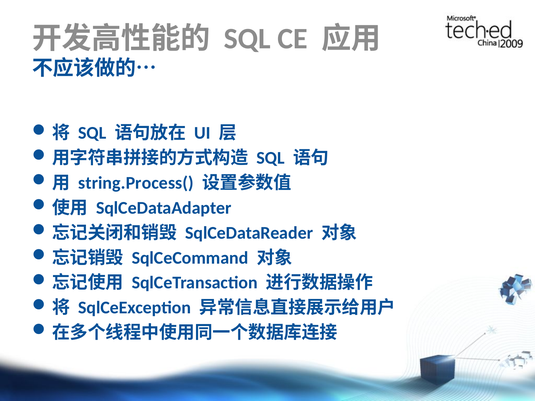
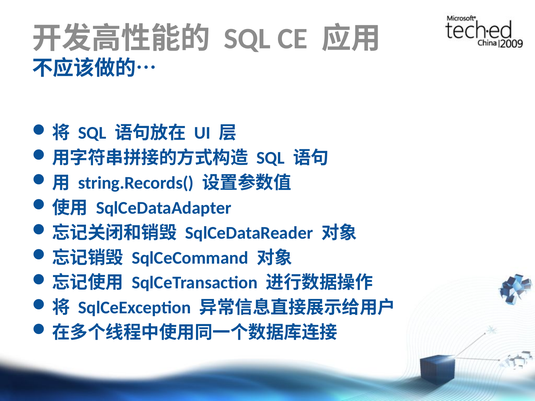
string.Process(: string.Process( -> string.Records(
